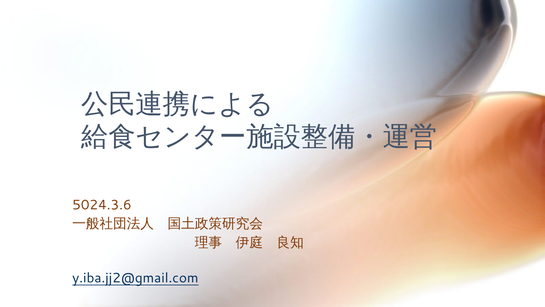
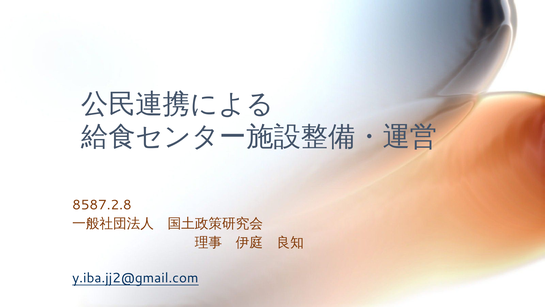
5024.3.6: 5024.3.6 -> 8587.2.8
